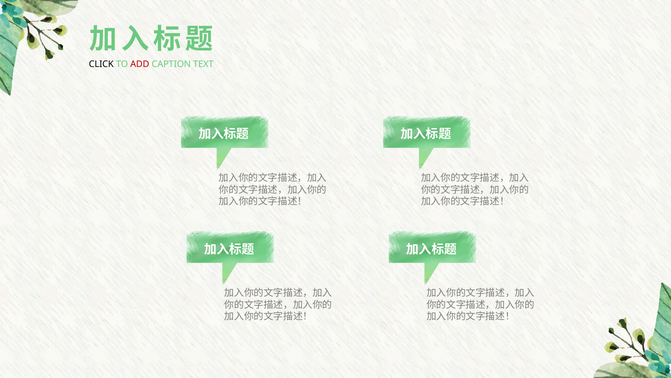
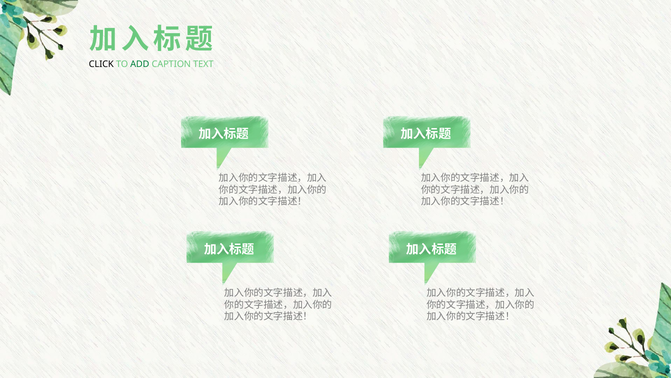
ADD colour: red -> green
